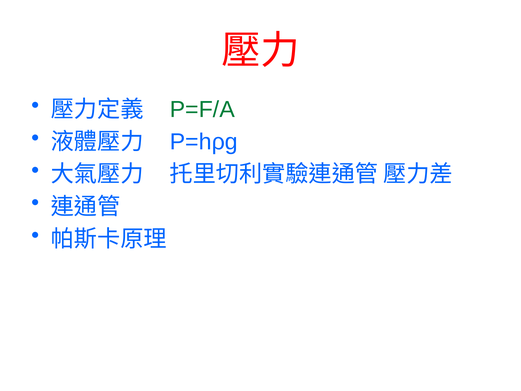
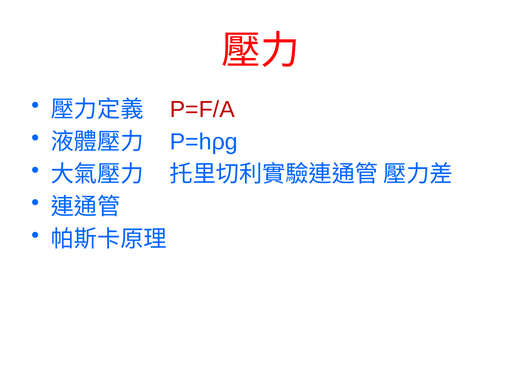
P=F/A colour: green -> red
